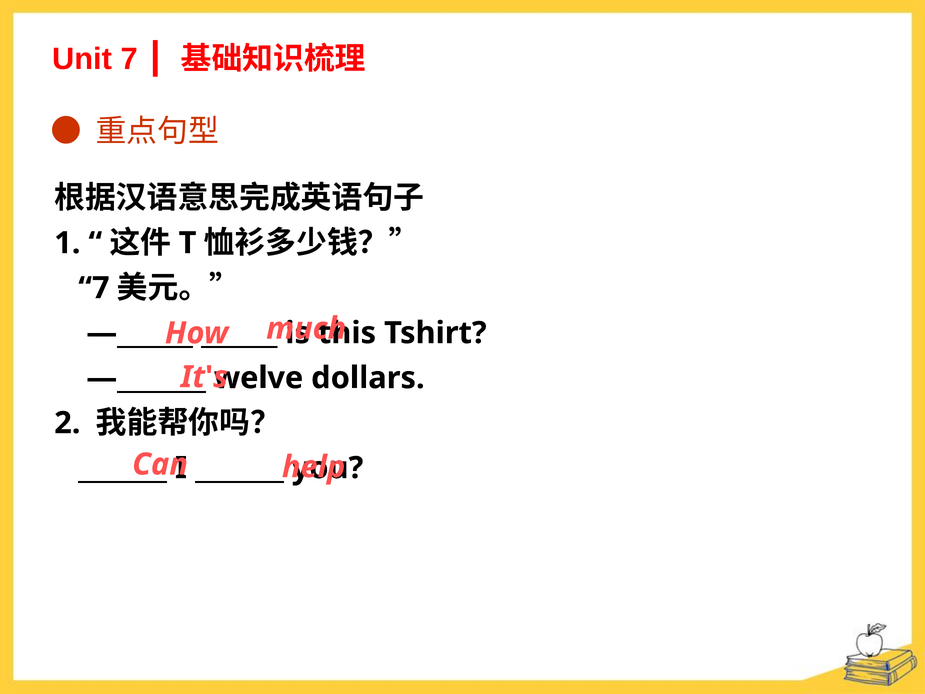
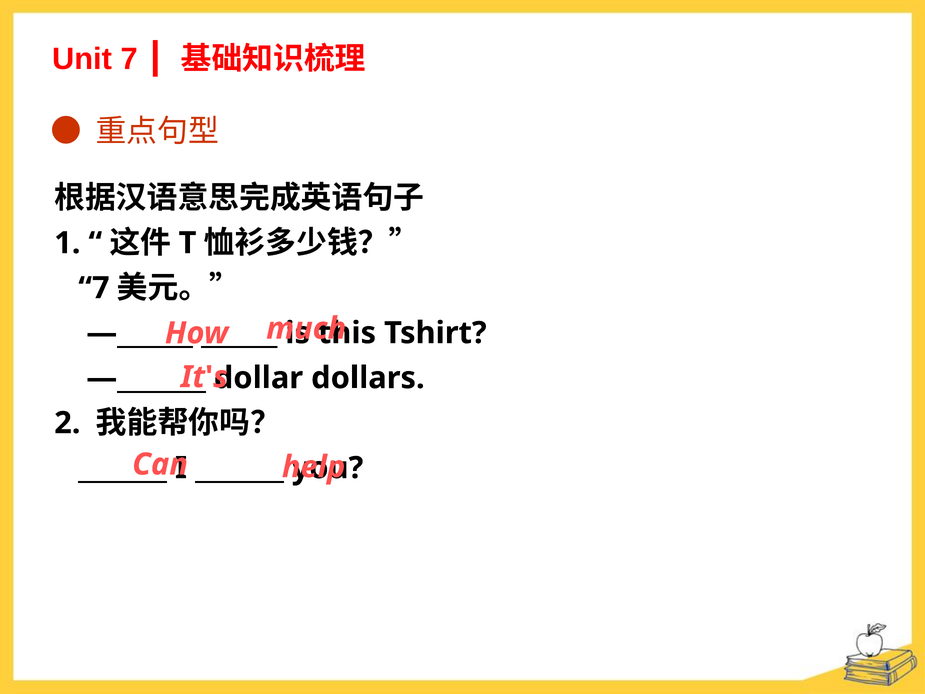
welve: welve -> dollar
